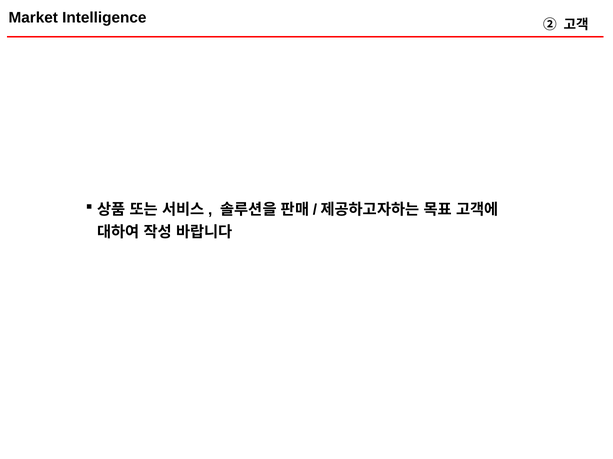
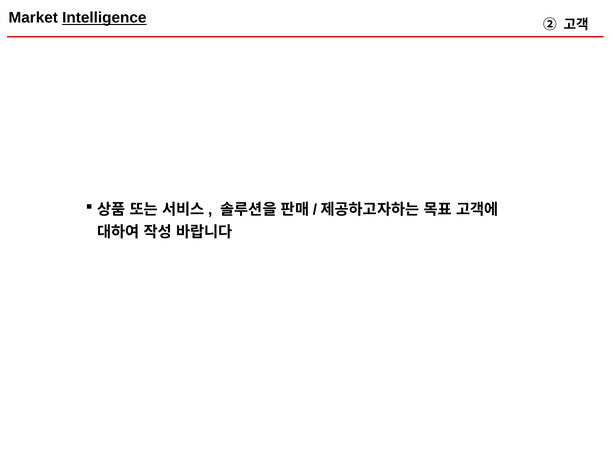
Intelligence underline: none -> present
